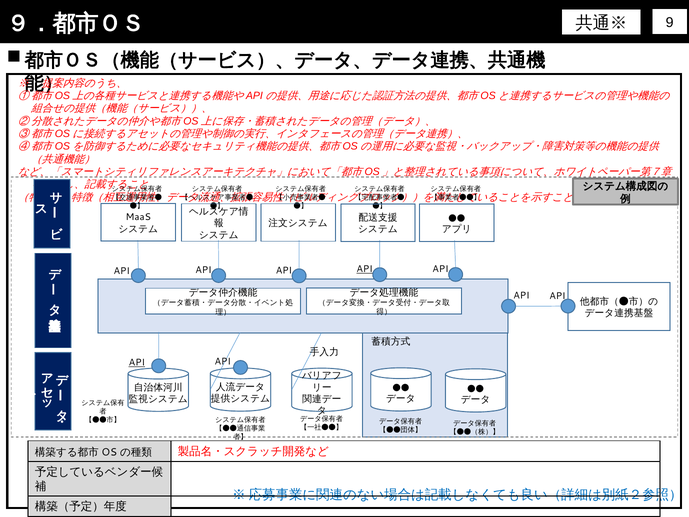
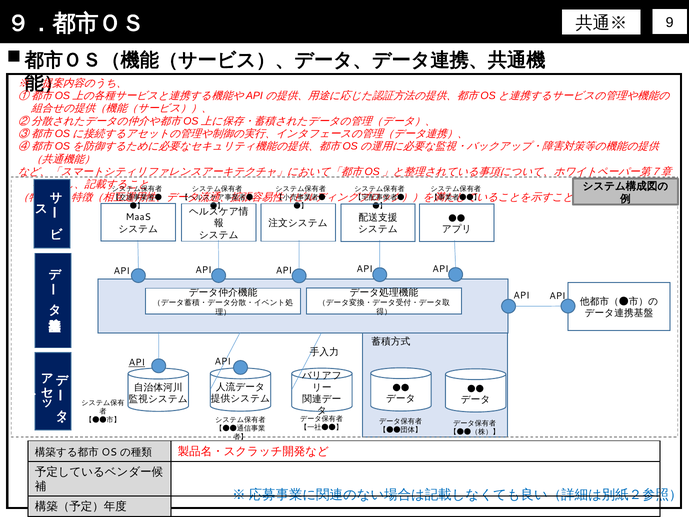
API at (365, 269) underline: present -> none
